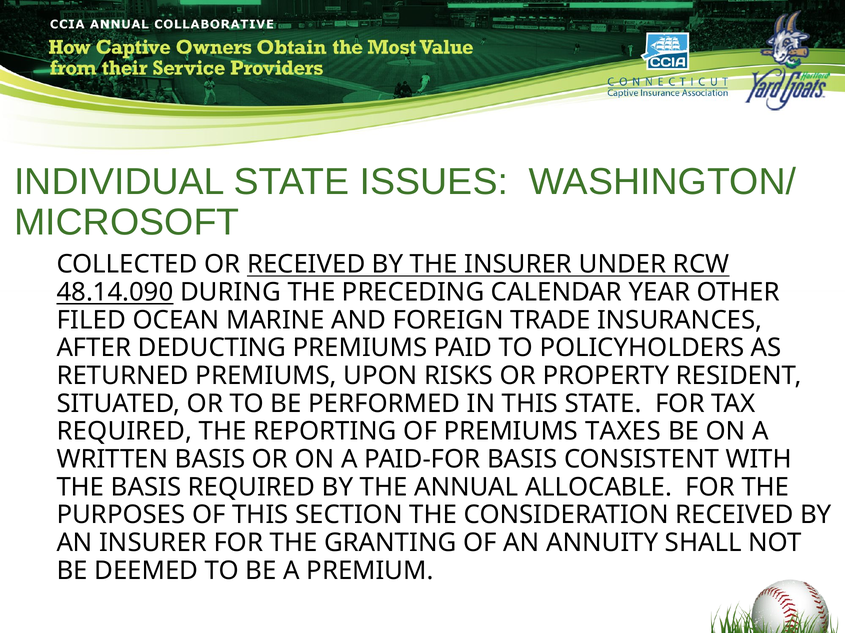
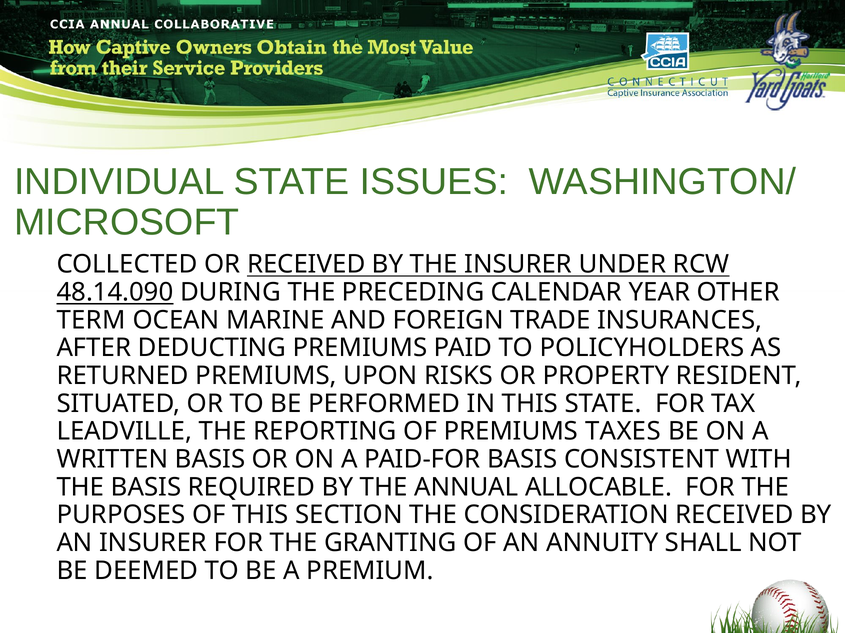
FILED: FILED -> TERM
REQUIRED at (124, 432): REQUIRED -> LEADVILLE
